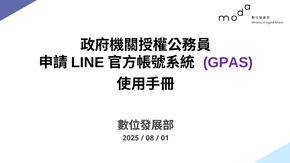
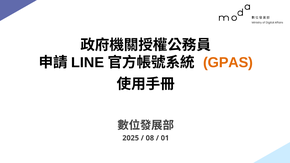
GPAS colour: purple -> orange
